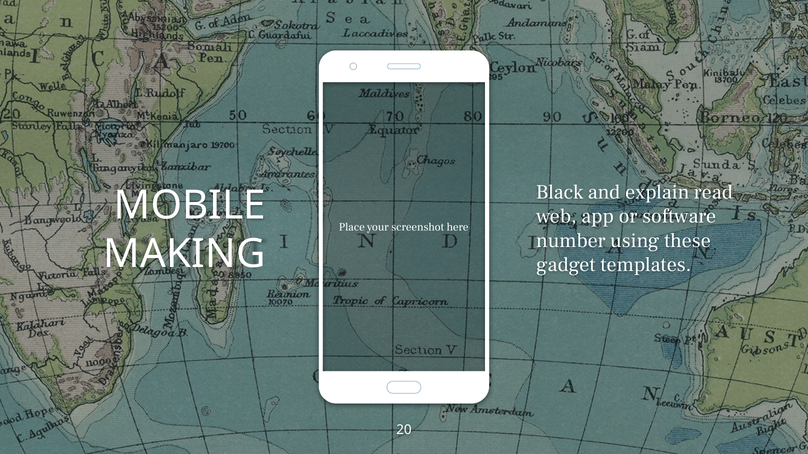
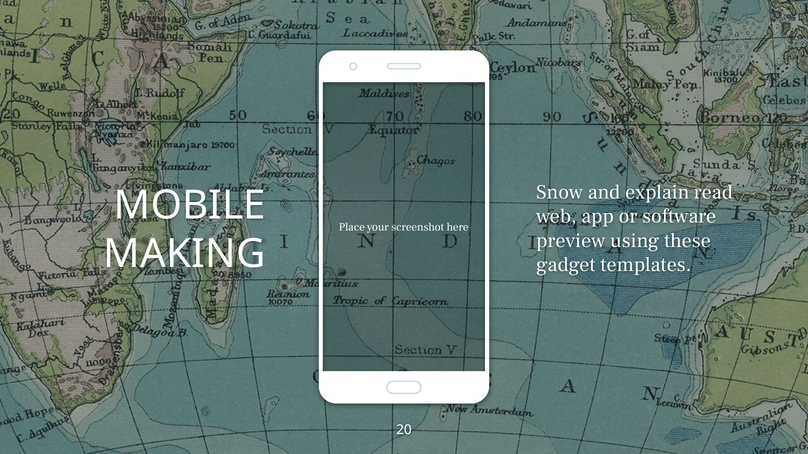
Black: Black -> Snow
number: number -> preview
